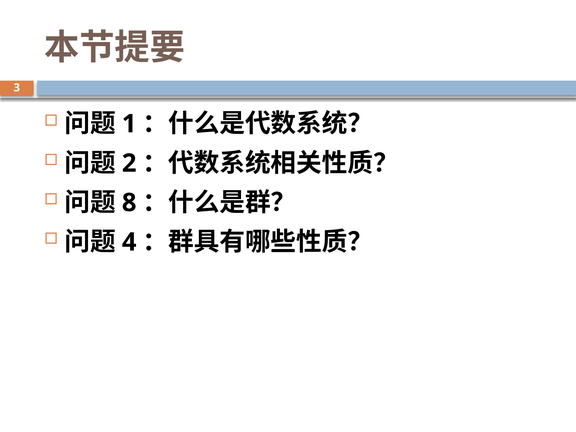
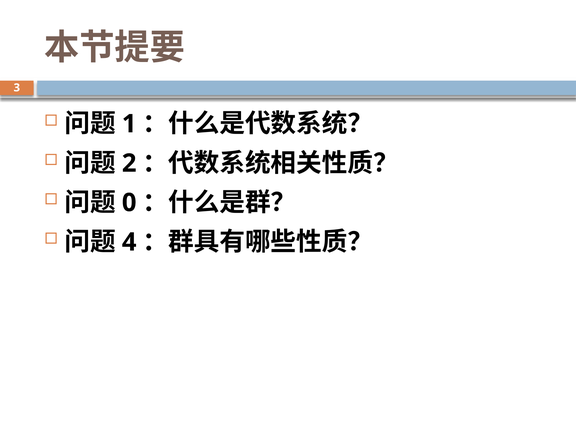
8: 8 -> 0
